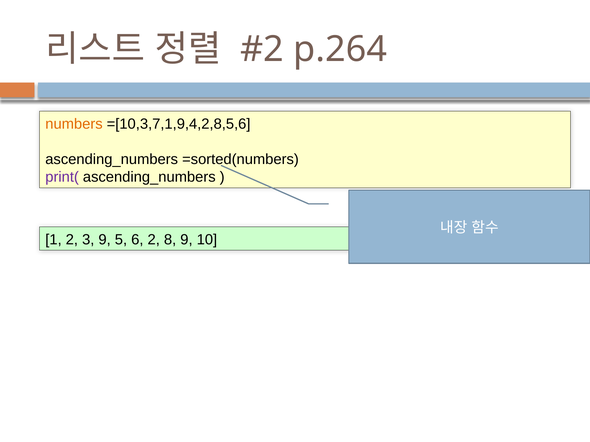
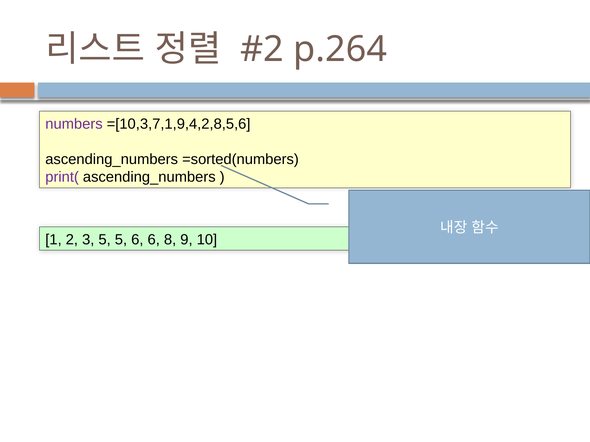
numbers colour: orange -> purple
3 9: 9 -> 5
6 2: 2 -> 6
